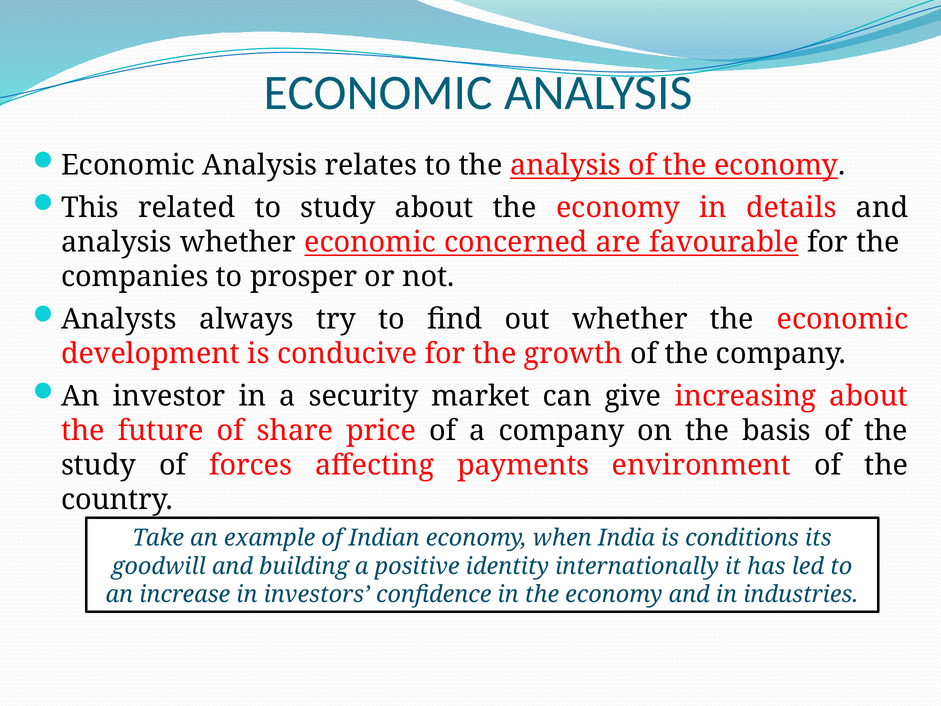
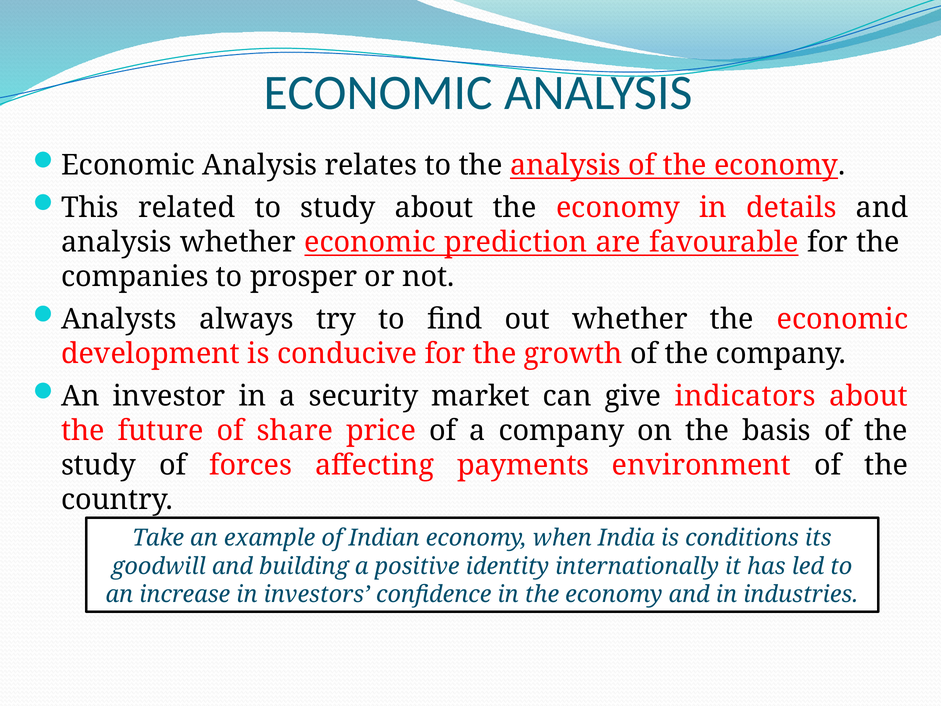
concerned: concerned -> prediction
increasing: increasing -> indicators
